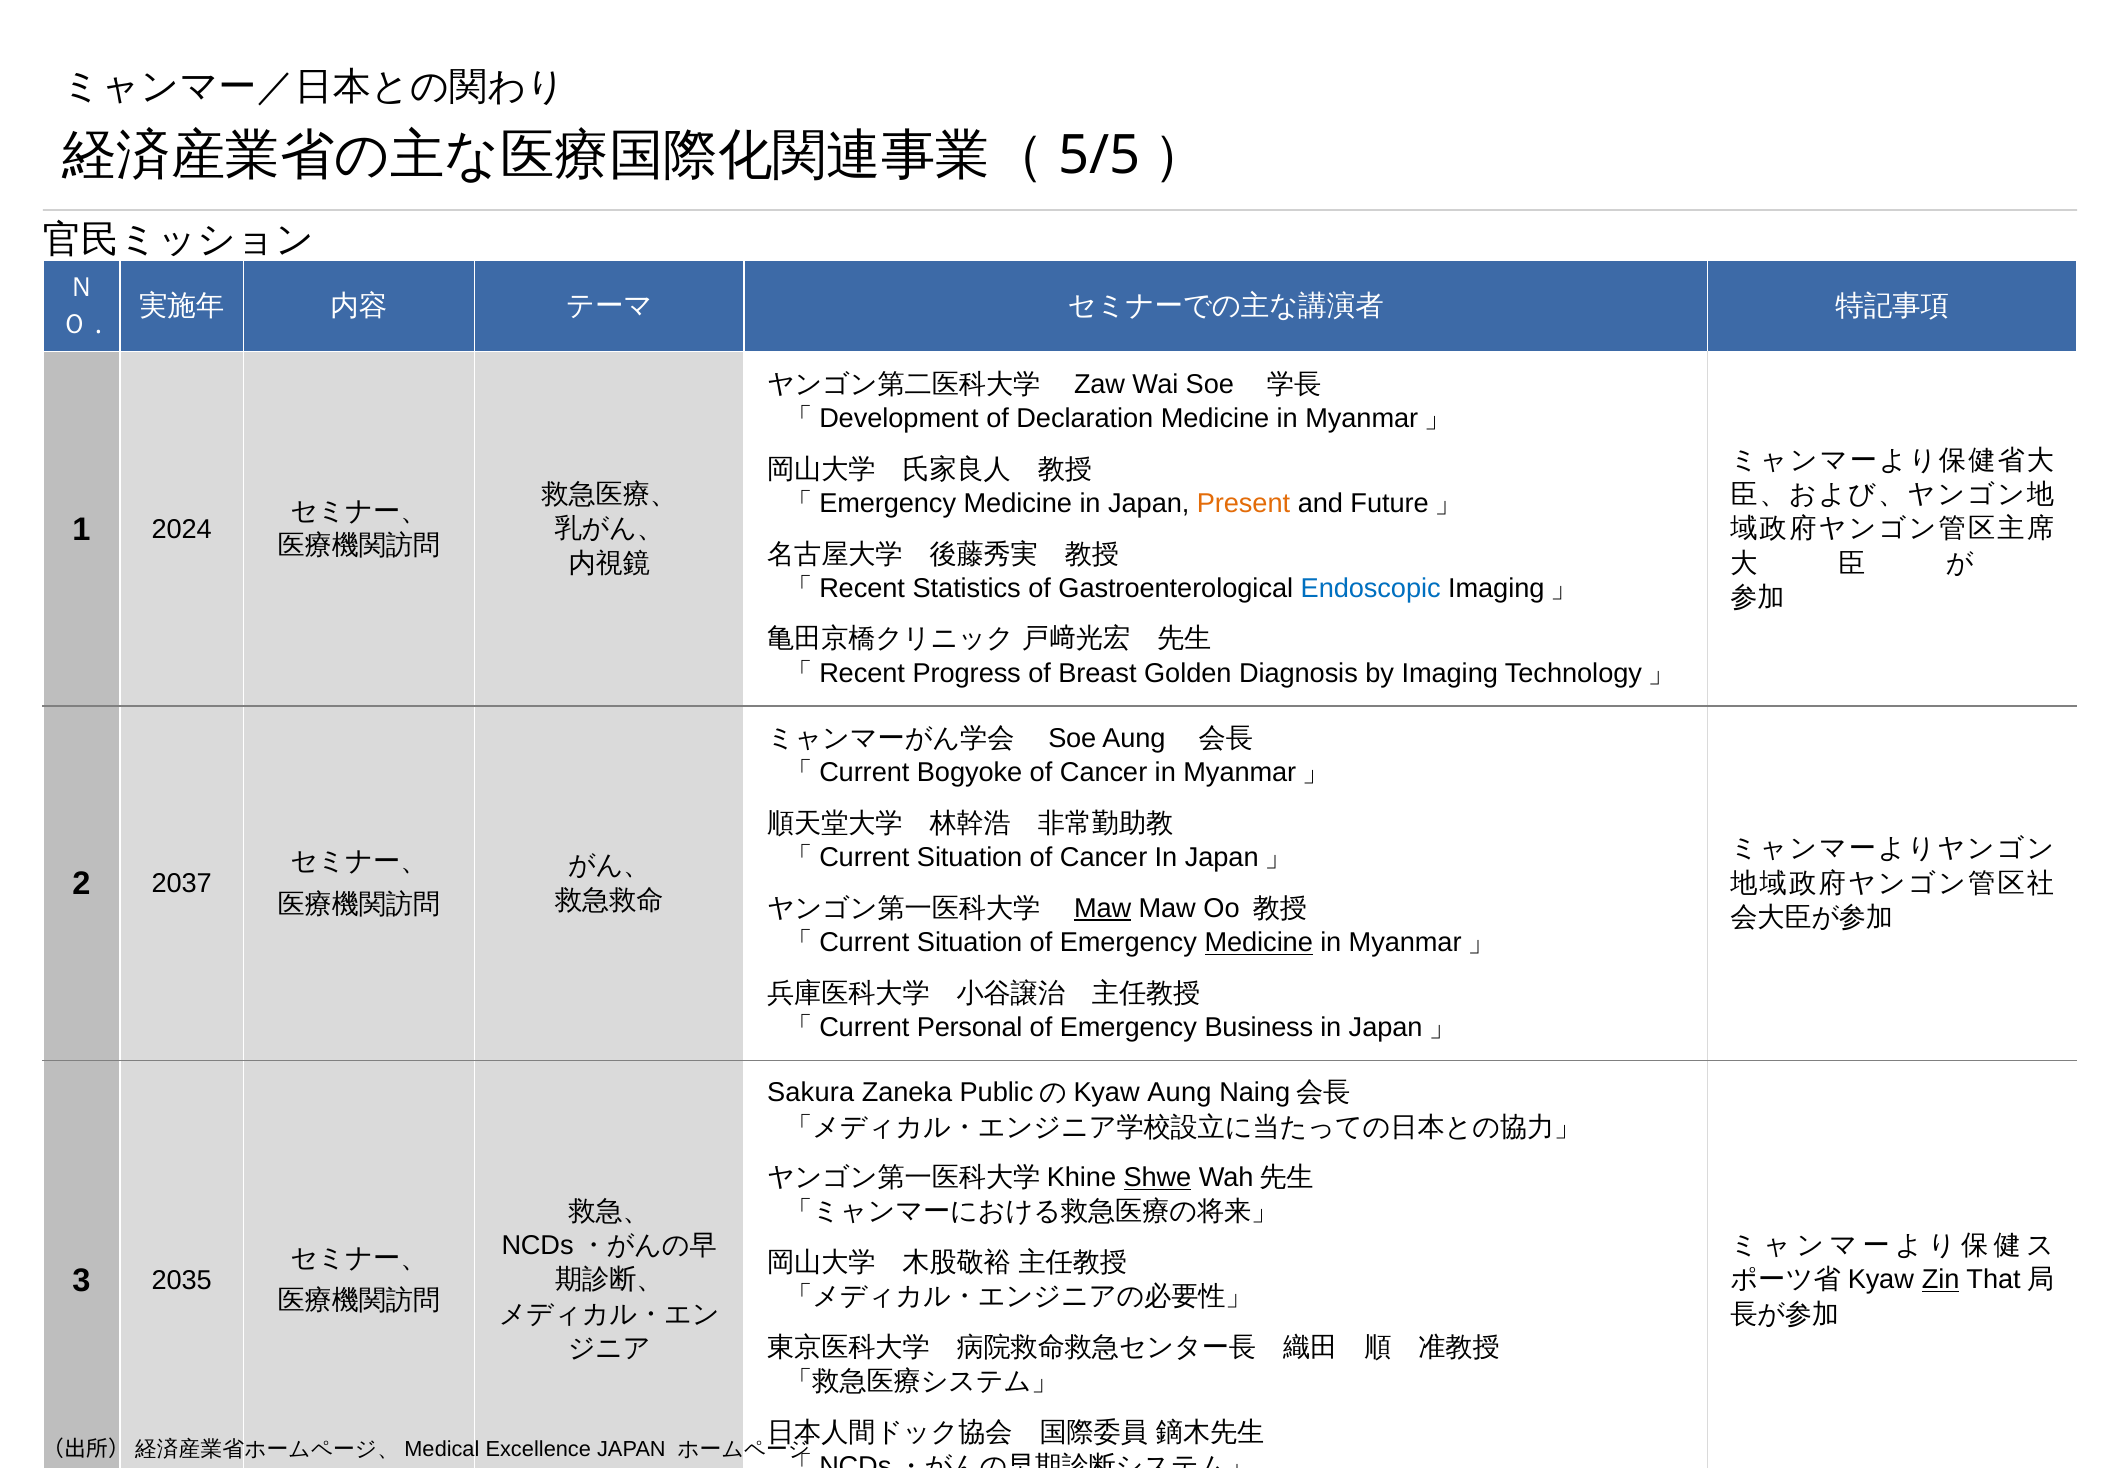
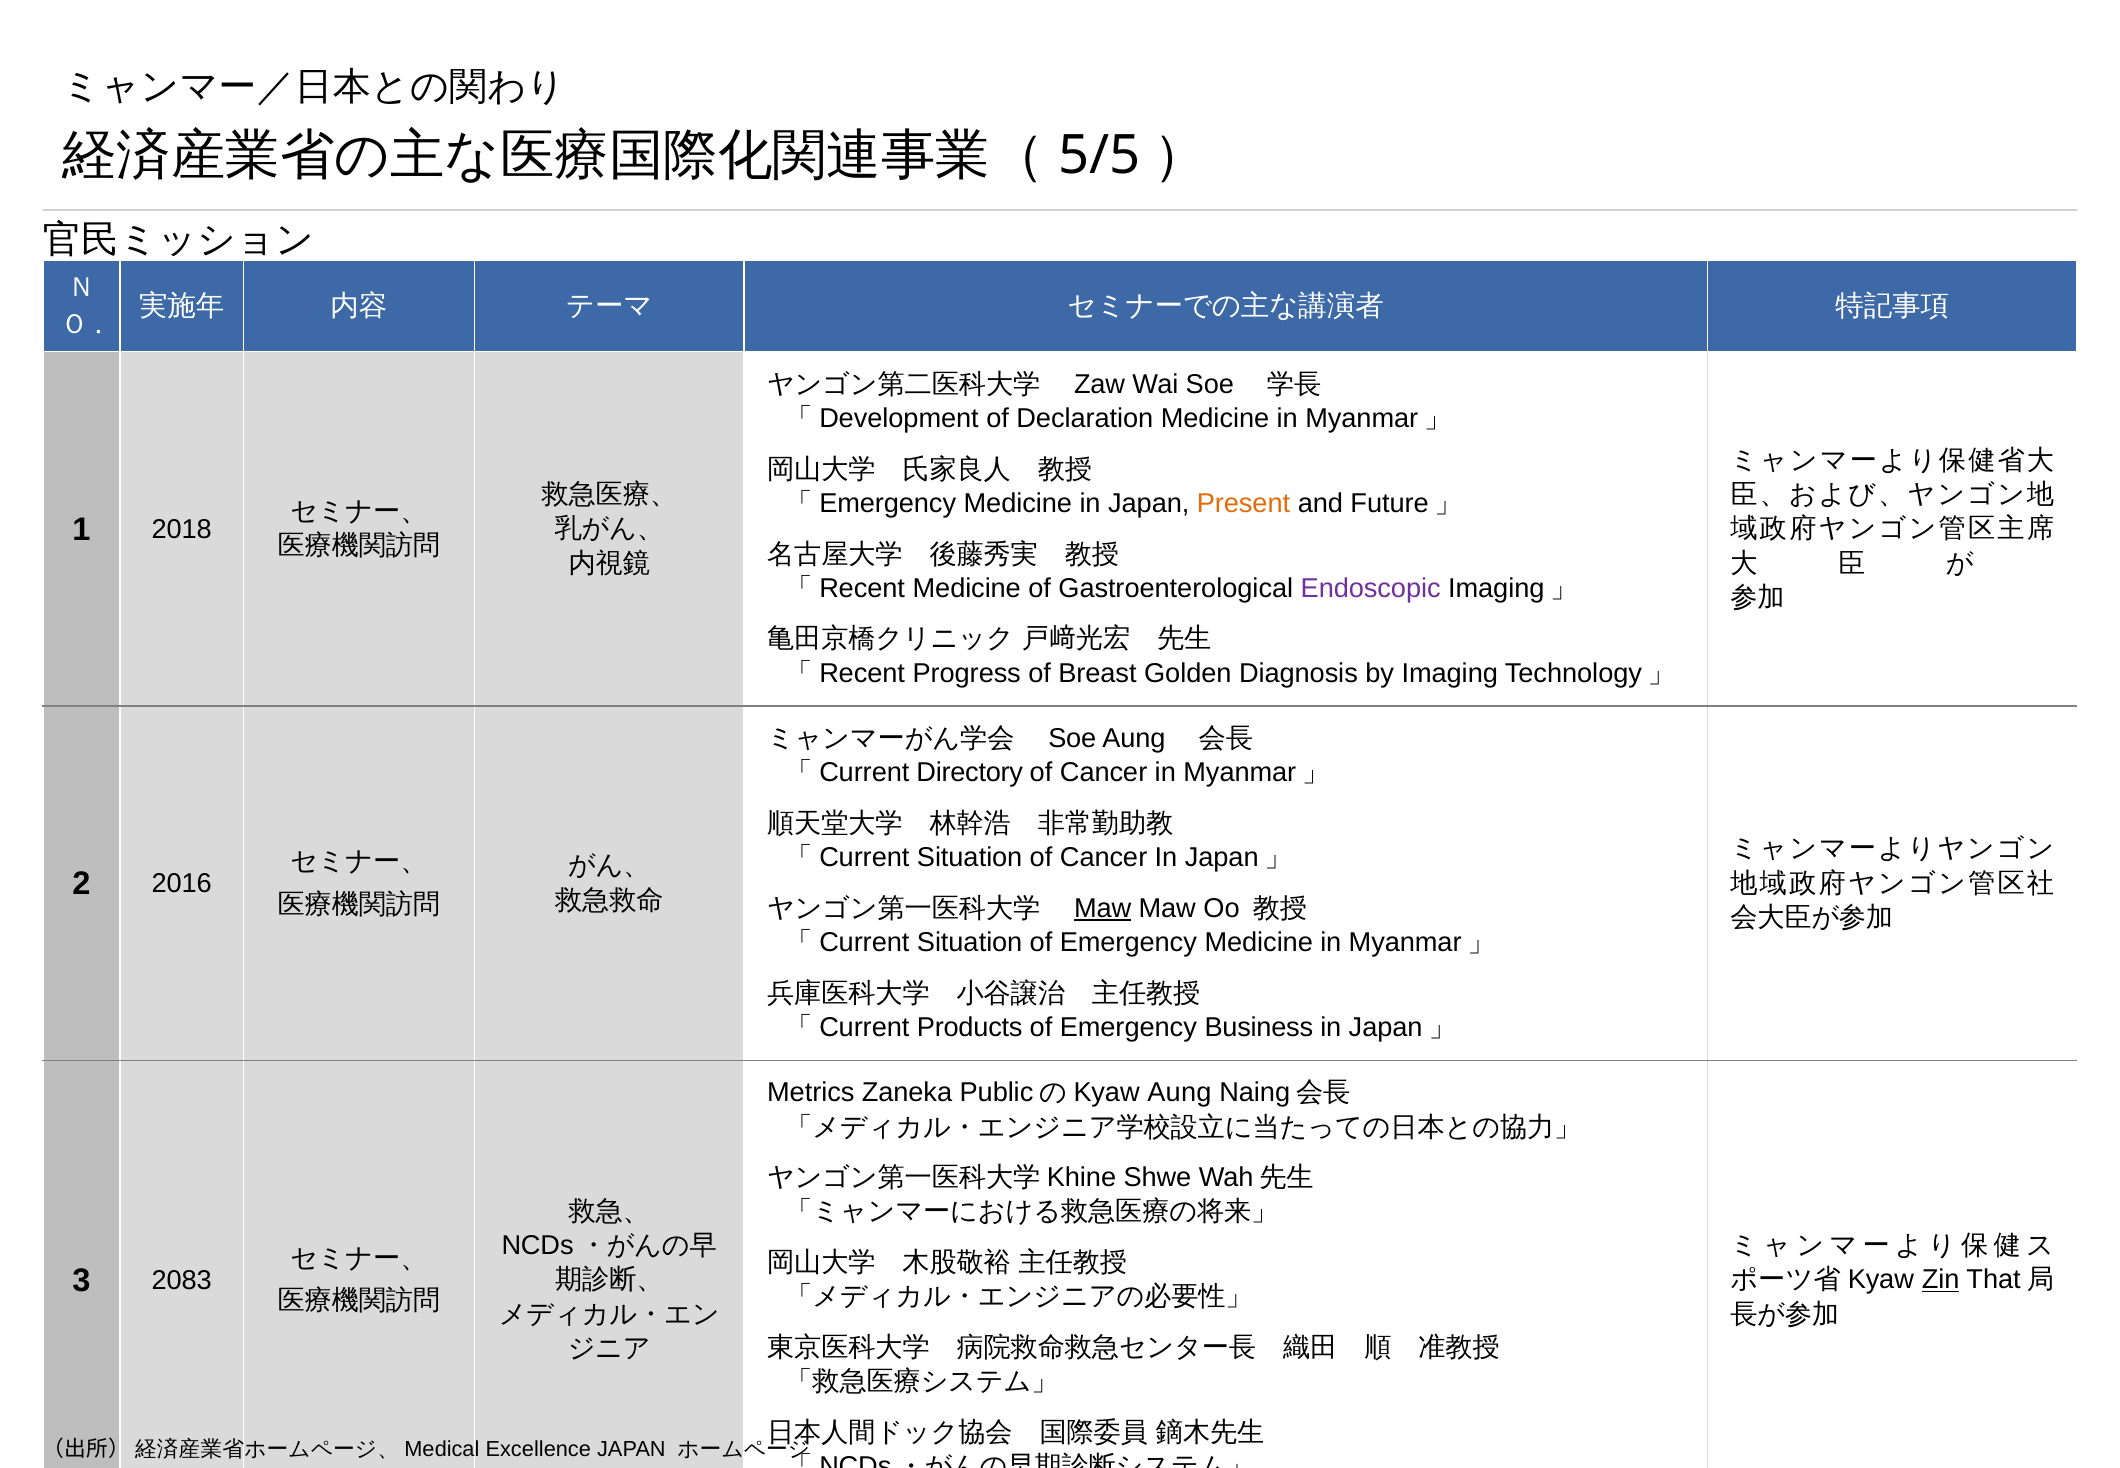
2024: 2024 -> 2018
「Recent Statistics: Statistics -> Medicine
Endoscopic colour: blue -> purple
Bogyoke: Bogyoke -> Directory
2037: 2037 -> 2016
Medicine at (1259, 942) underline: present -> none
Personal: Personal -> Products
Sakura: Sakura -> Metrics
Shwe underline: present -> none
2035: 2035 -> 2083
